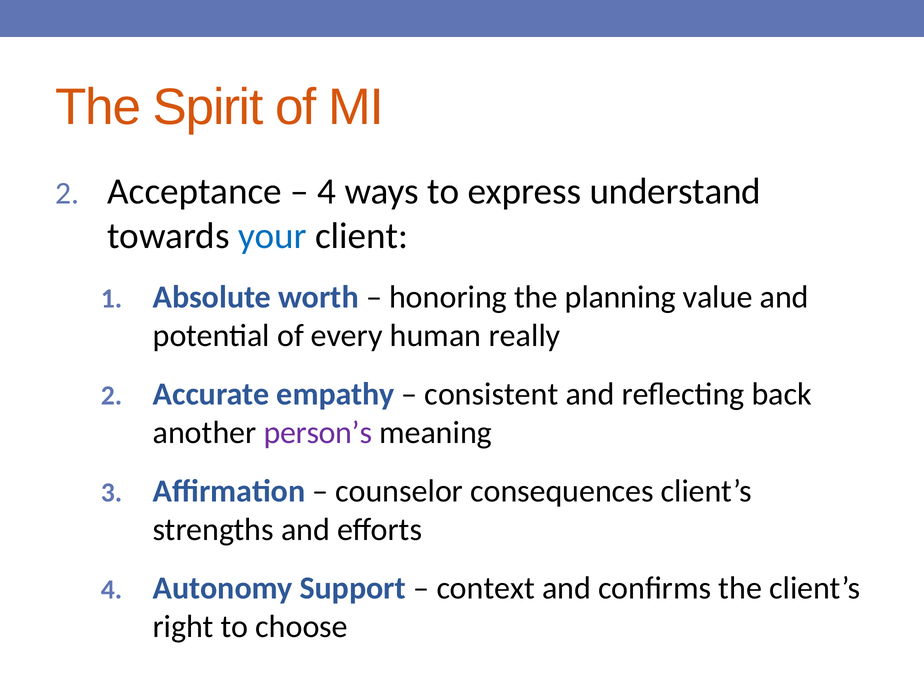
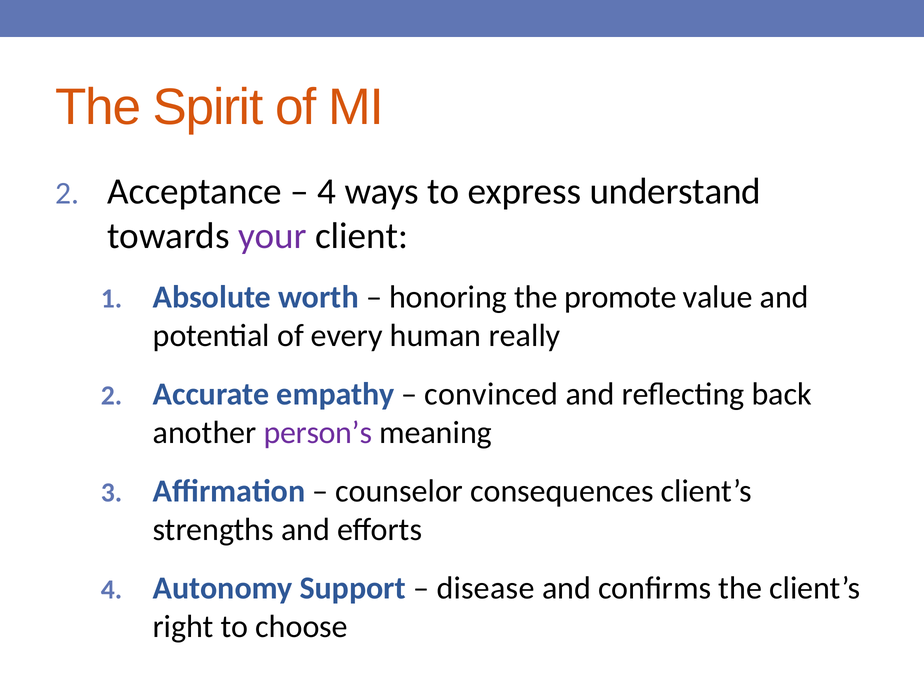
your colour: blue -> purple
planning: planning -> promote
consistent: consistent -> convinced
context: context -> disease
